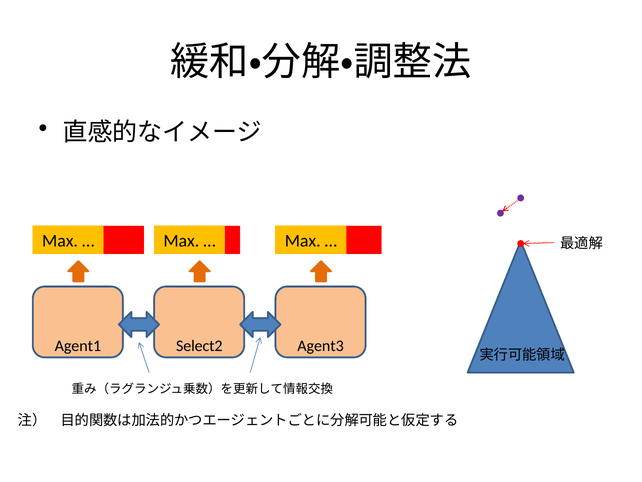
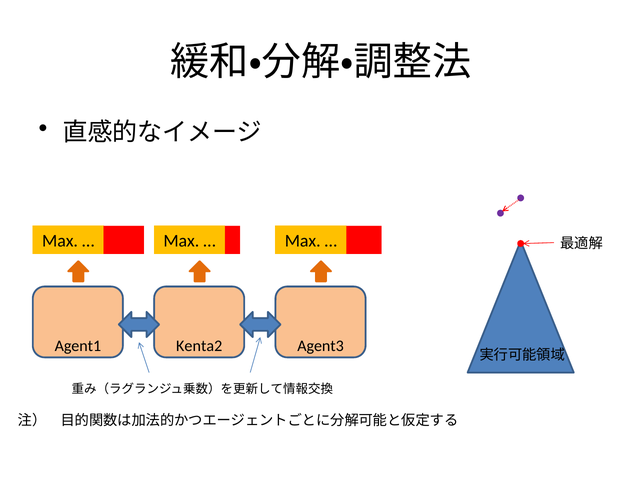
Select2: Select2 -> Kenta2
